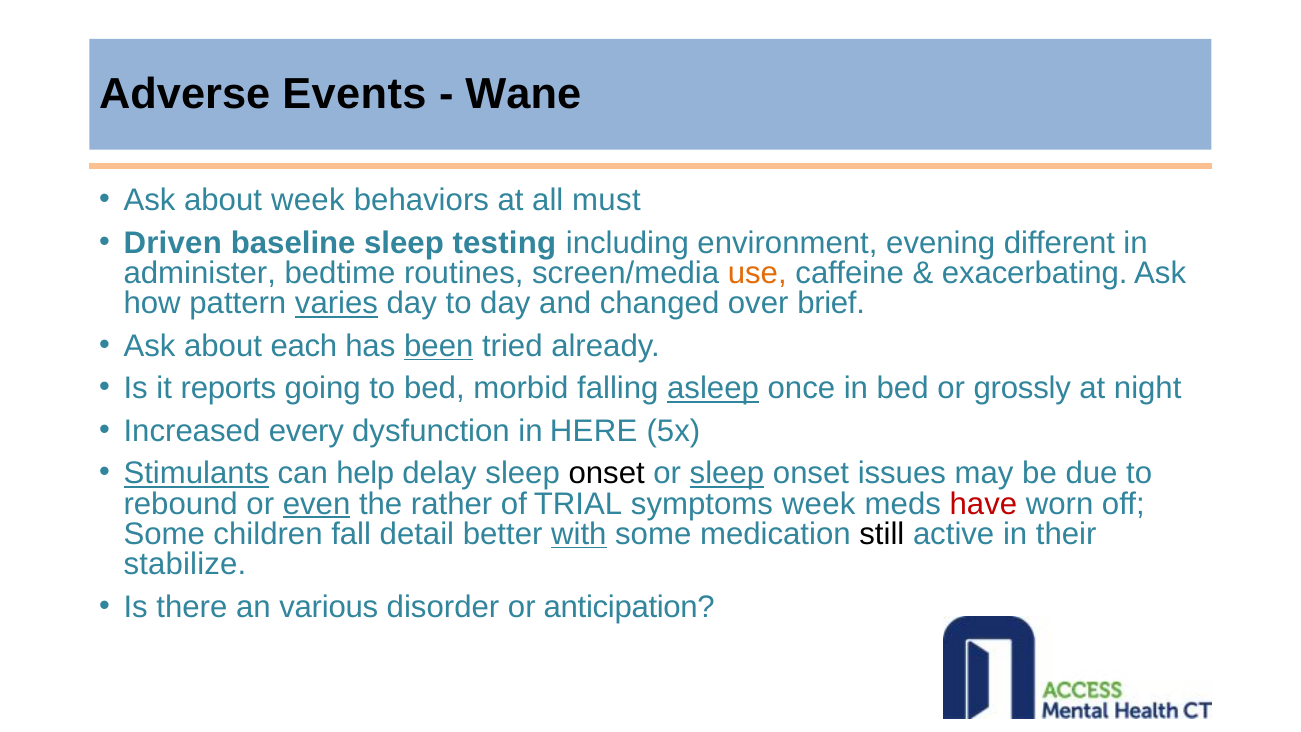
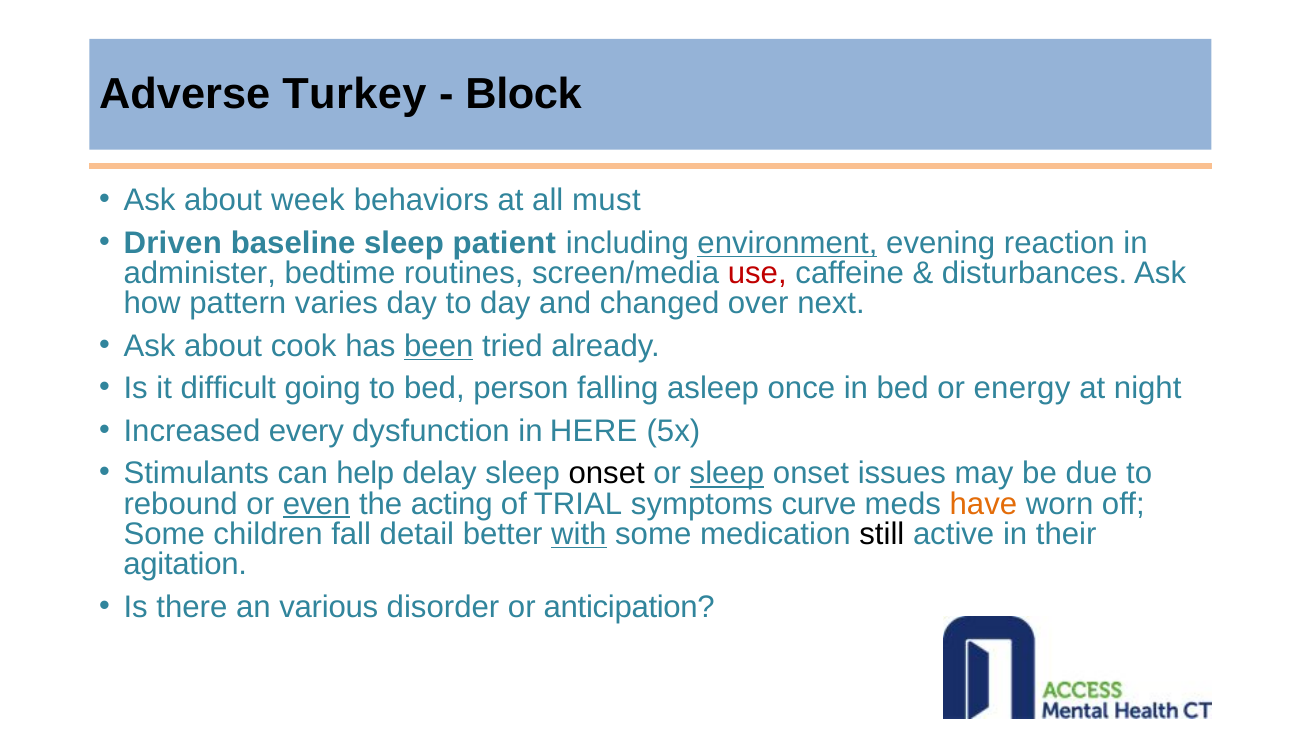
Events: Events -> Turkey
Wane: Wane -> Block
testing: testing -> patient
environment underline: none -> present
different: different -> reaction
use colour: orange -> red
exacerbating: exacerbating -> disturbances
varies underline: present -> none
brief: brief -> next
each: each -> cook
reports: reports -> difficult
morbid: morbid -> person
asleep underline: present -> none
grossly: grossly -> energy
Stimulants underline: present -> none
rather: rather -> acting
symptoms week: week -> curve
have colour: red -> orange
stabilize: stabilize -> agitation
